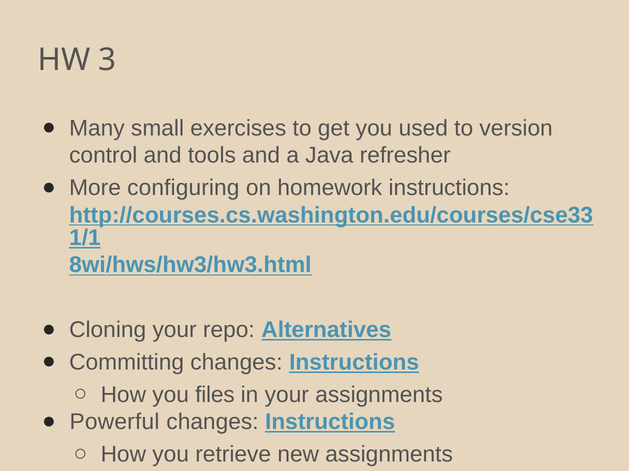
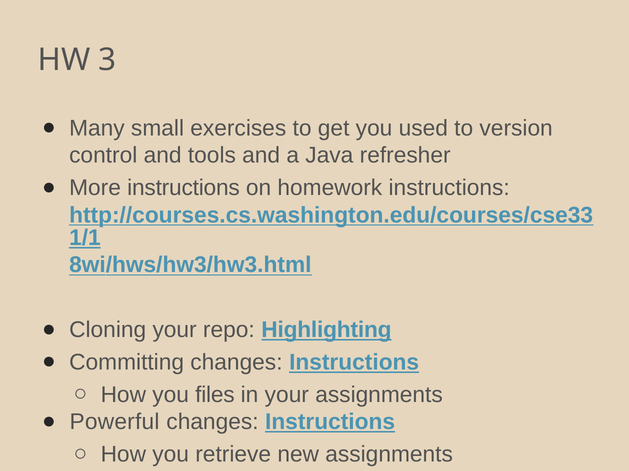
More configuring: configuring -> instructions
Alternatives: Alternatives -> Highlighting
